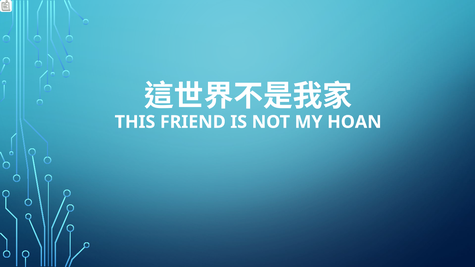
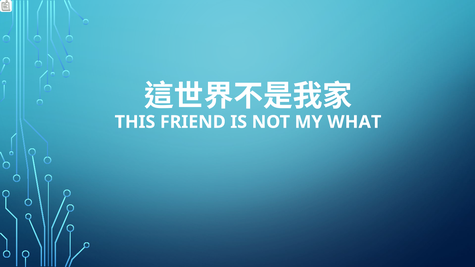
HOAN: HOAN -> WHAT
